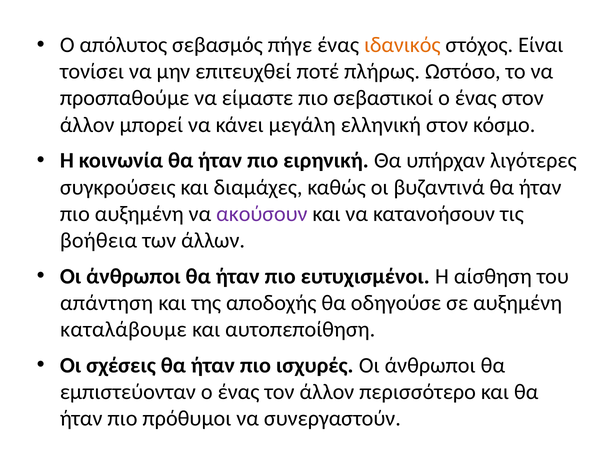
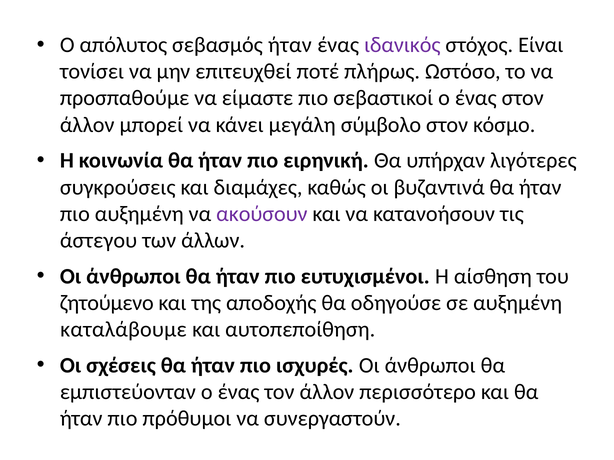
σεβασμός πήγε: πήγε -> ήταν
ιδανικός colour: orange -> purple
ελληνική: ελληνική -> σύμβολο
βοήθεια: βοήθεια -> άστεγου
απάντηση: απάντηση -> ζητούμενο
